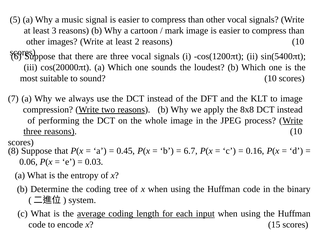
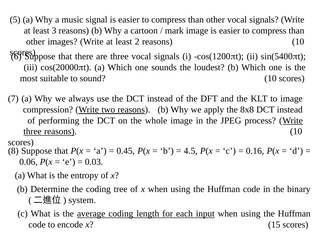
6.7: 6.7 -> 4.5
